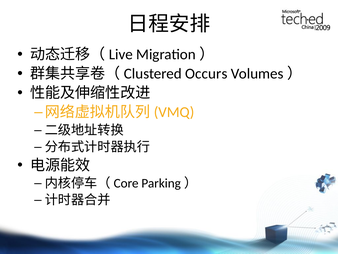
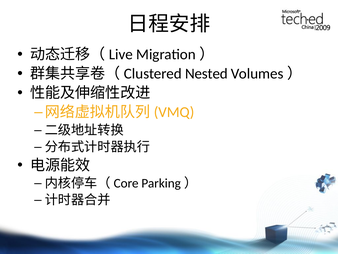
Occurs: Occurs -> Nested
